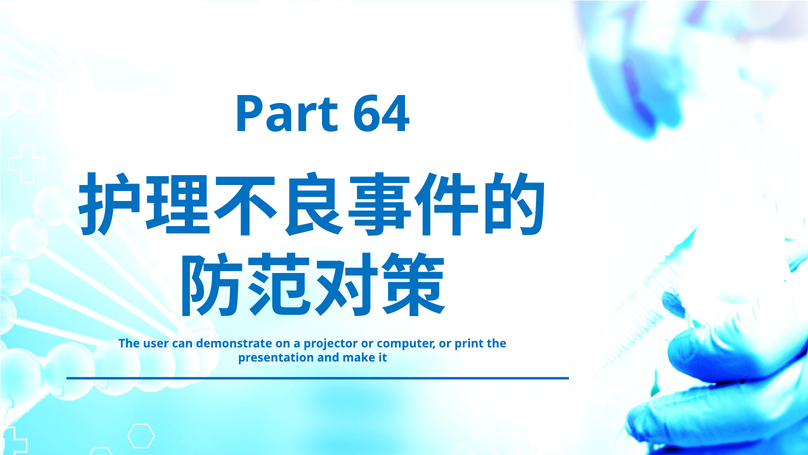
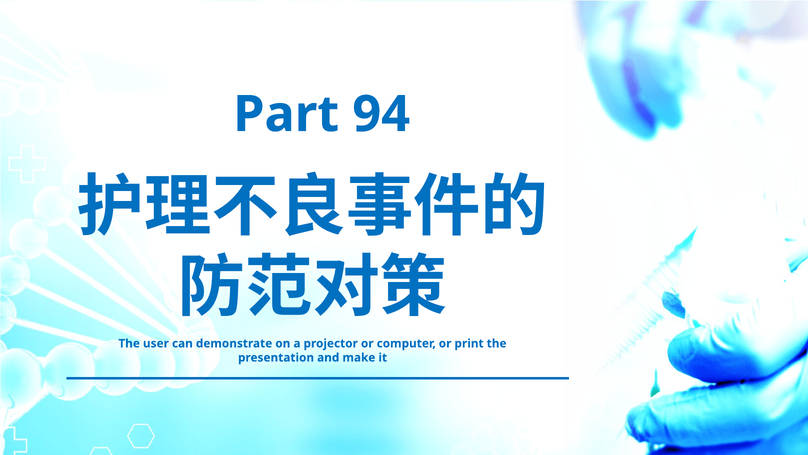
64: 64 -> 94
